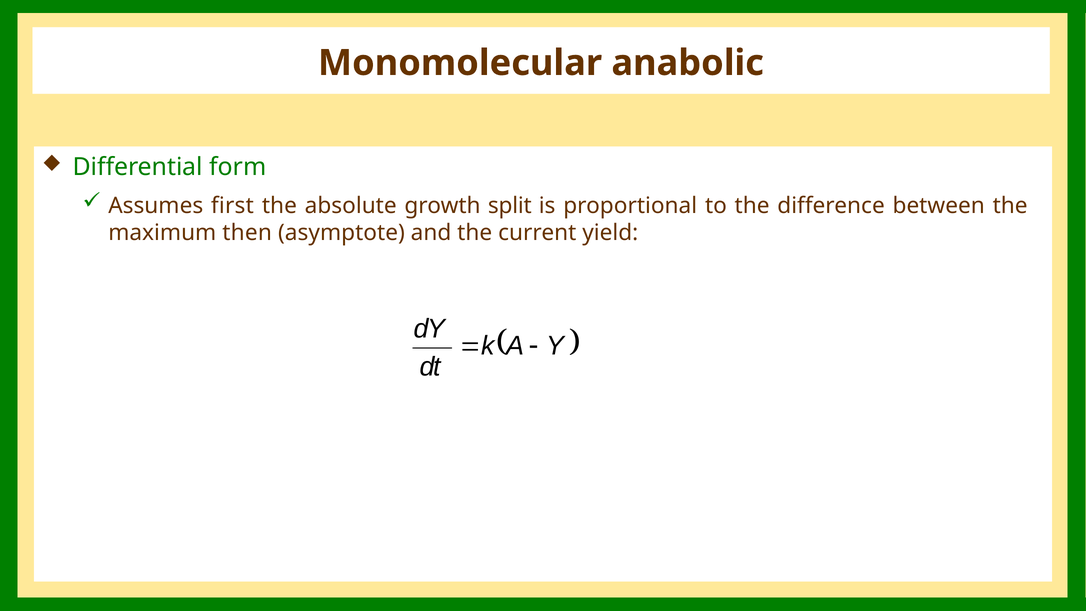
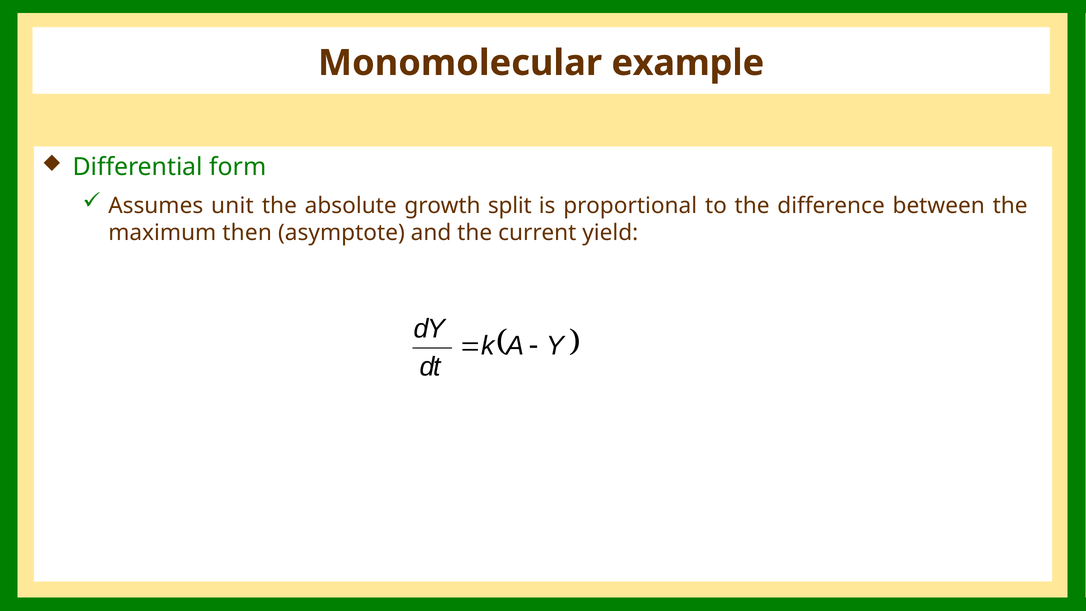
anabolic: anabolic -> example
first: first -> unit
